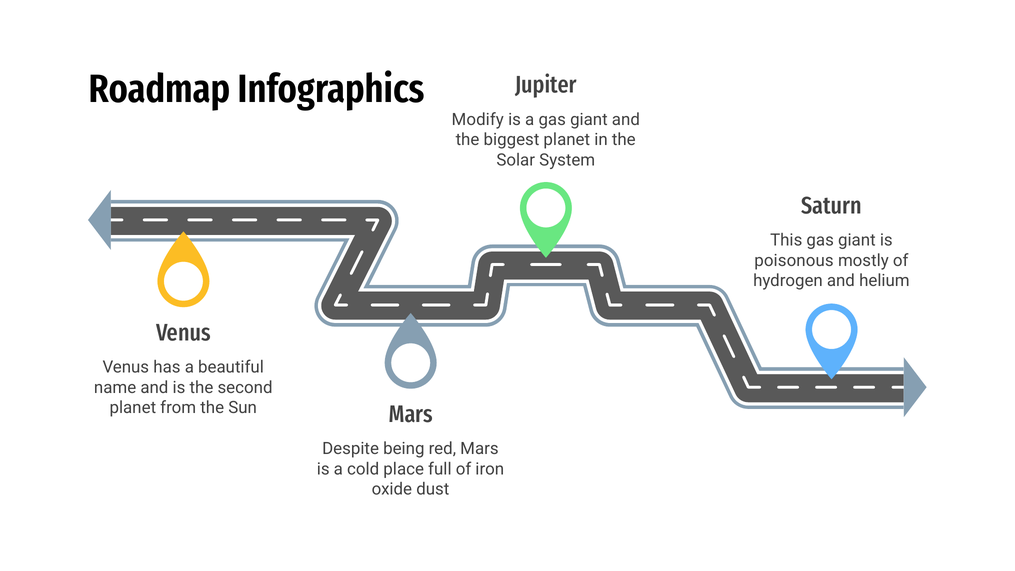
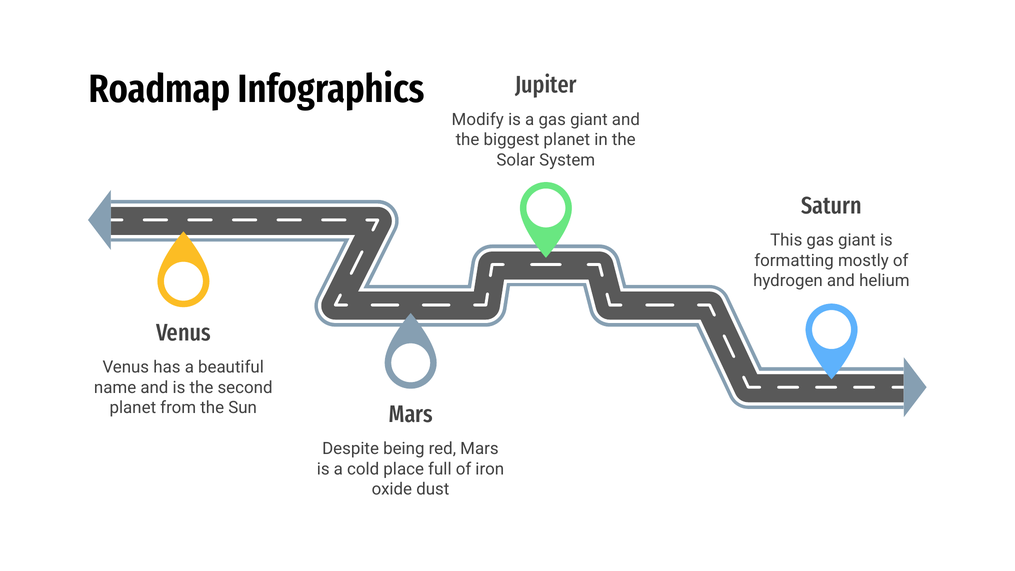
poisonous: poisonous -> formatting
